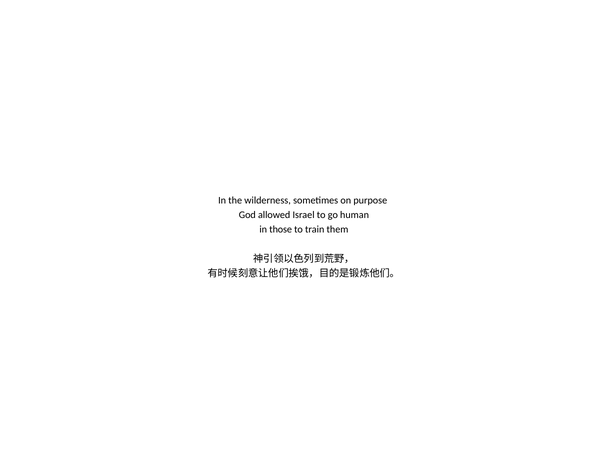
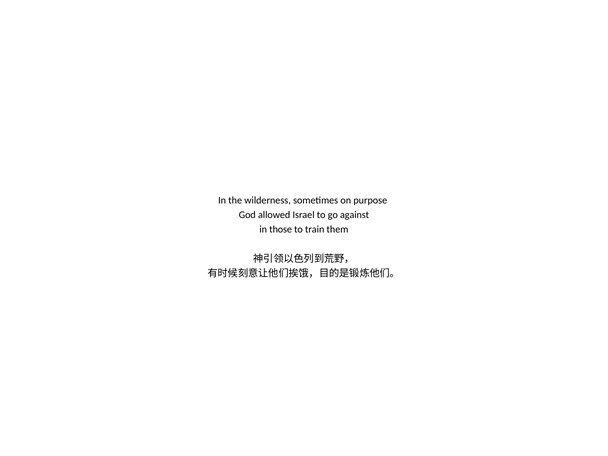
human: human -> against
